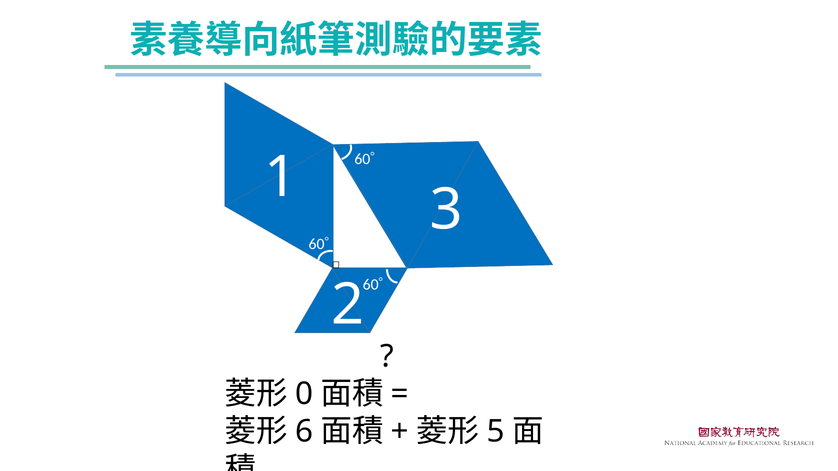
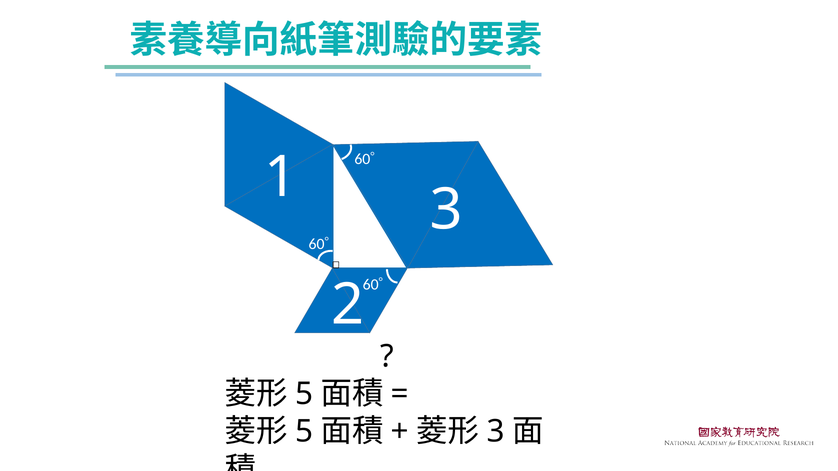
0 at (304, 394): 0 -> 5
6 at (304, 432): 6 -> 5
5 at (496, 432): 5 -> 3
